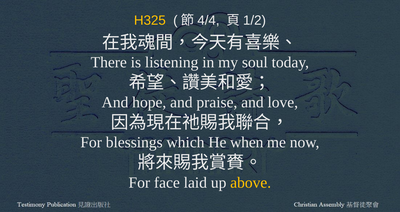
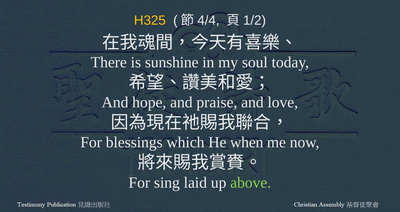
listening: listening -> sunshine
face: face -> sing
above colour: yellow -> light green
